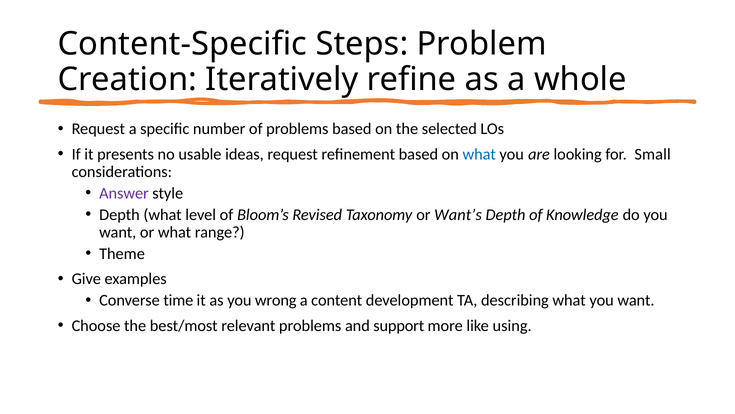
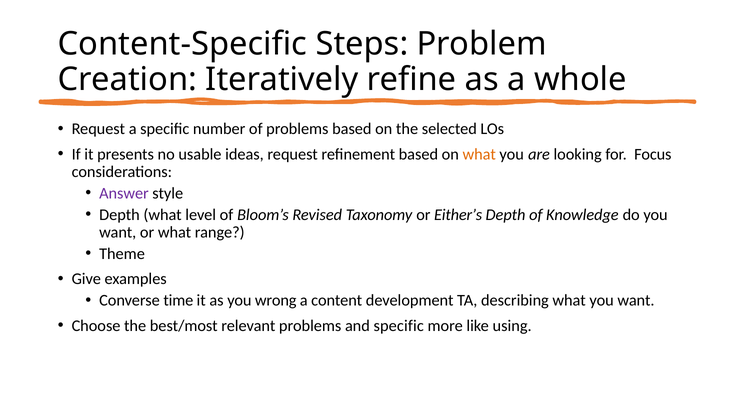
what at (479, 154) colour: blue -> orange
Small: Small -> Focus
Want’s: Want’s -> Either’s
and support: support -> specific
